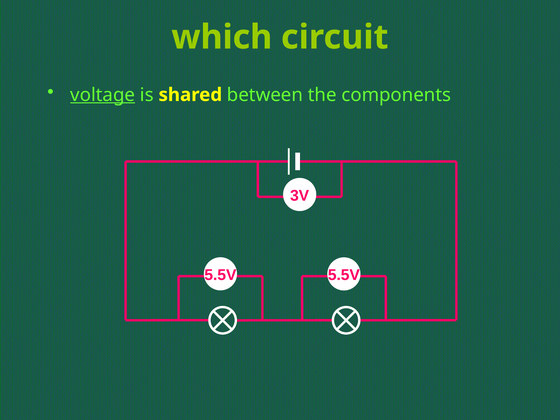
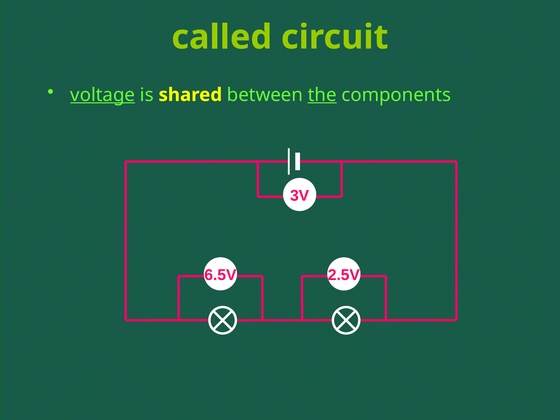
which: which -> called
the underline: none -> present
5.5V at (220, 275): 5.5V -> 6.5V
5.5V at (344, 275): 5.5V -> 2.5V
